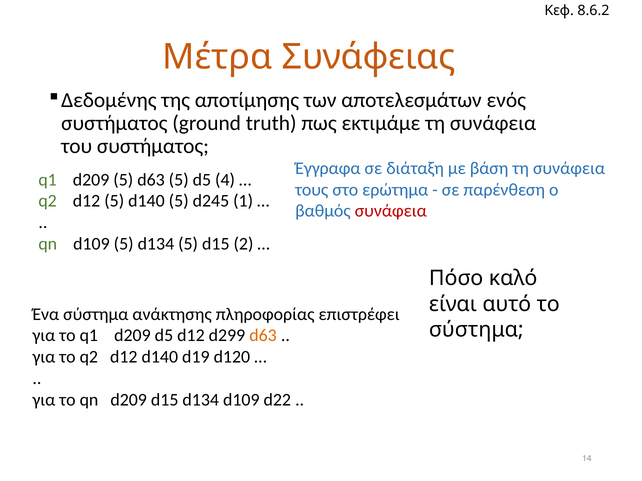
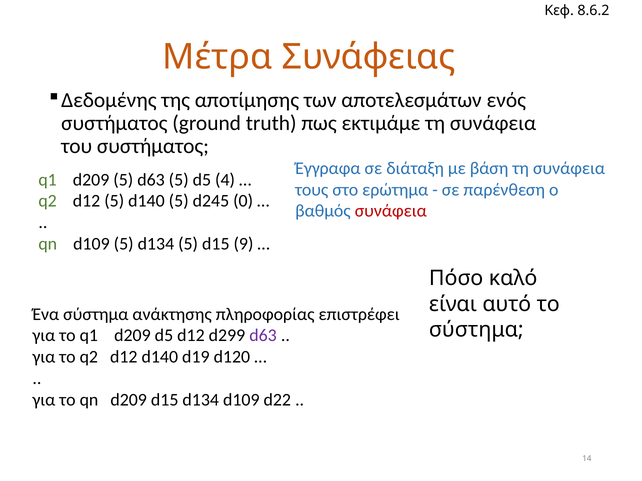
1: 1 -> 0
2: 2 -> 9
d63 at (263, 336) colour: orange -> purple
